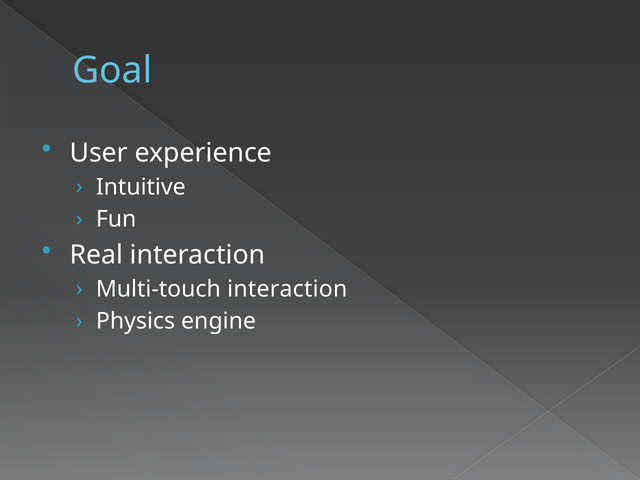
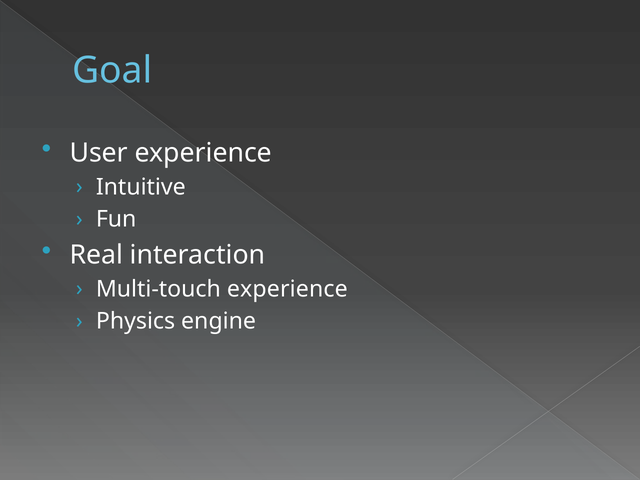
Multi-touch interaction: interaction -> experience
